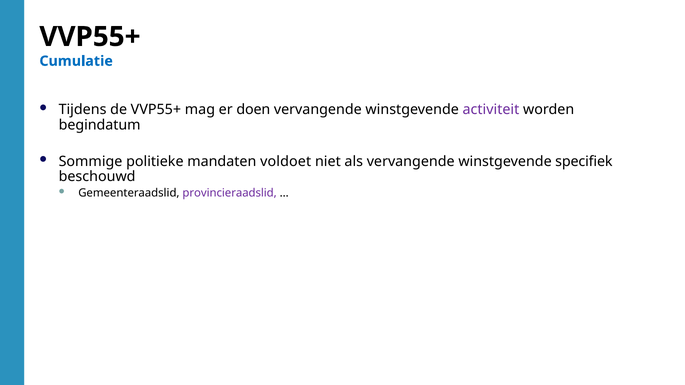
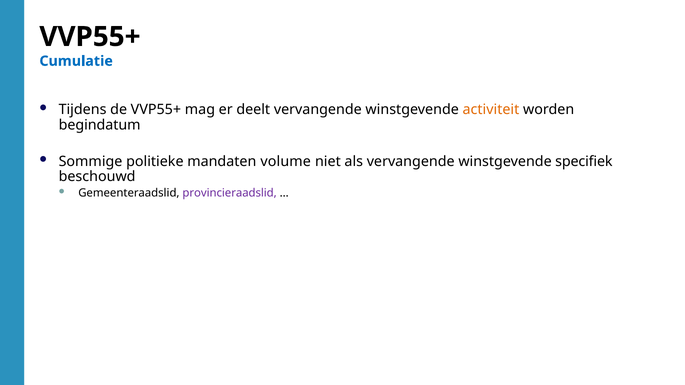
doen: doen -> deelt
activiteit colour: purple -> orange
voldoet: voldoet -> volume
